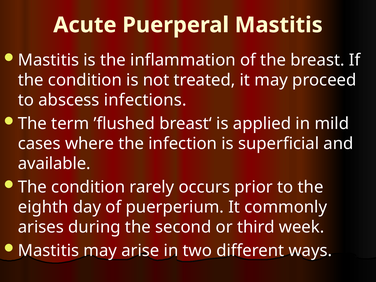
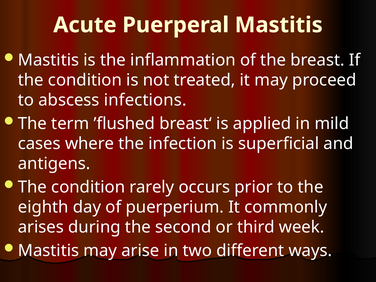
available: available -> antigens
